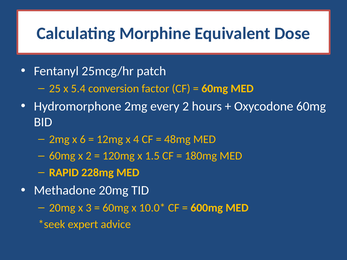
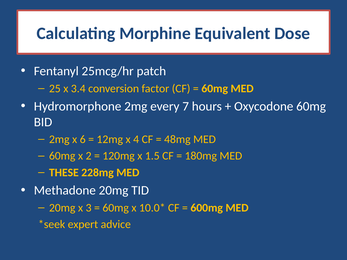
5.4: 5.4 -> 3.4
every 2: 2 -> 7
RAPID: RAPID -> THESE
